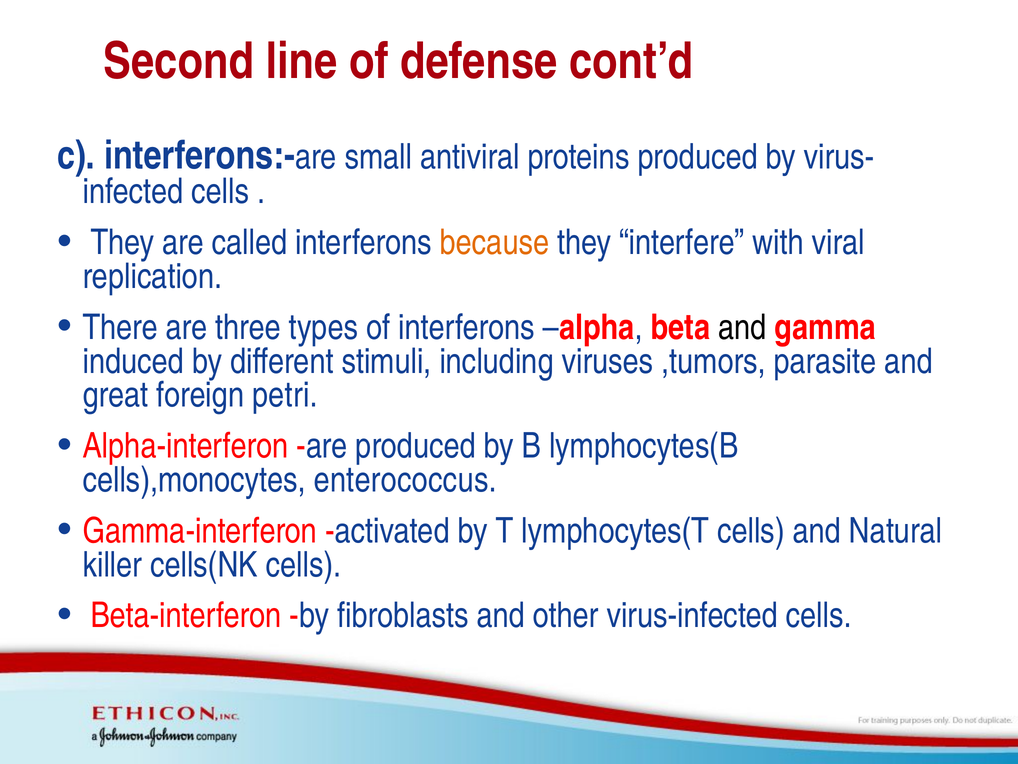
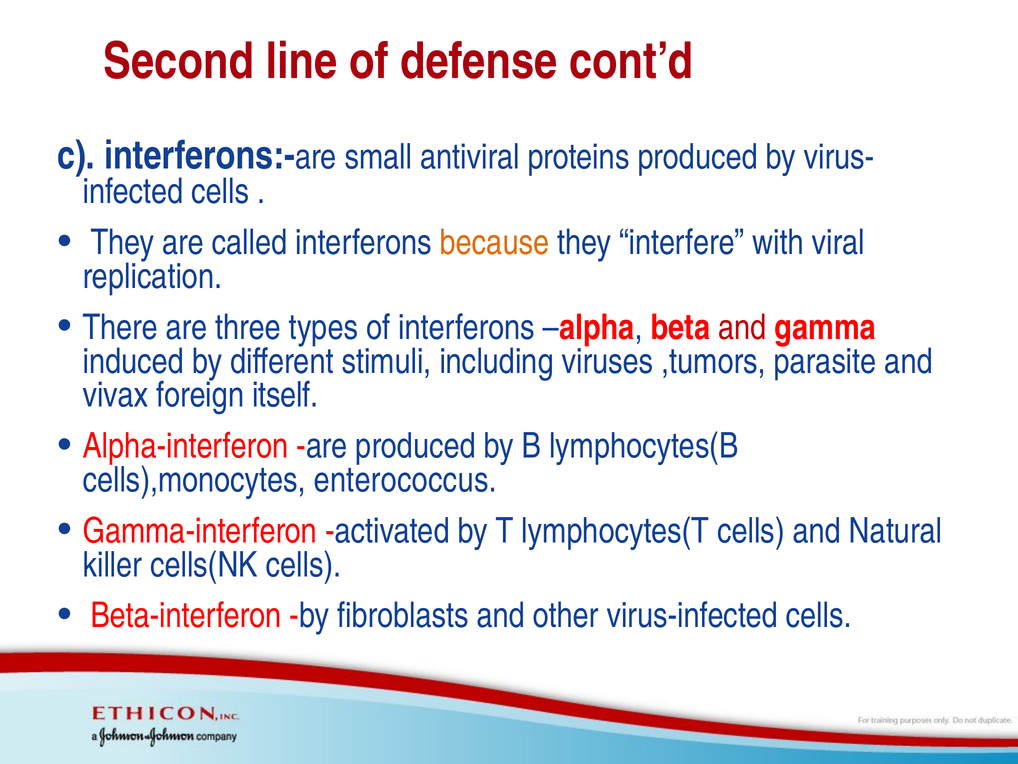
and at (742, 327) colour: black -> red
great: great -> vivax
petri: petri -> itself
